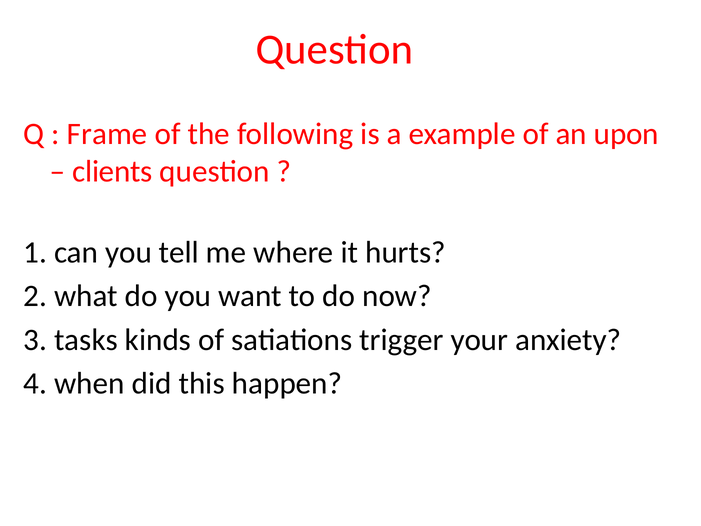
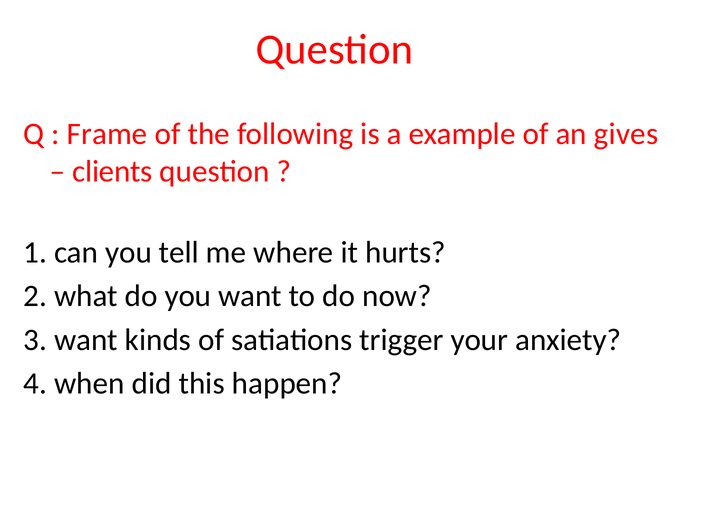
upon: upon -> gives
3 tasks: tasks -> want
